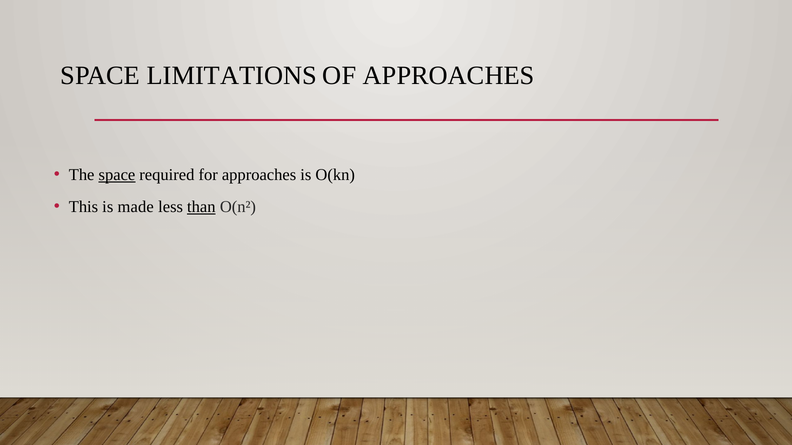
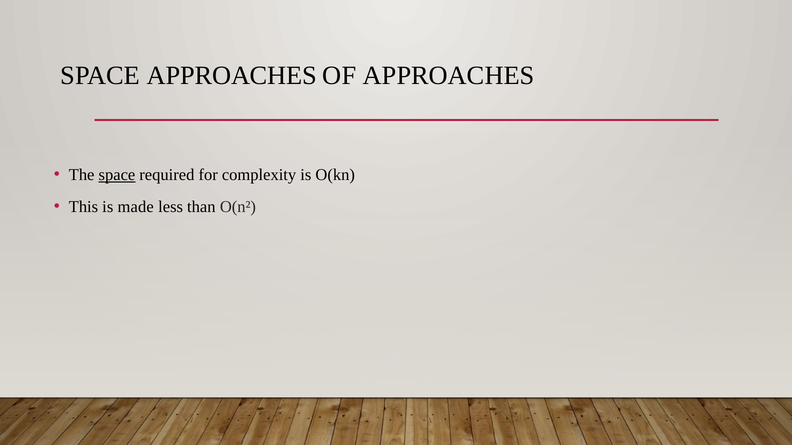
SPACE LIMITATIONS: LIMITATIONS -> APPROACHES
for approaches: approaches -> complexity
than underline: present -> none
